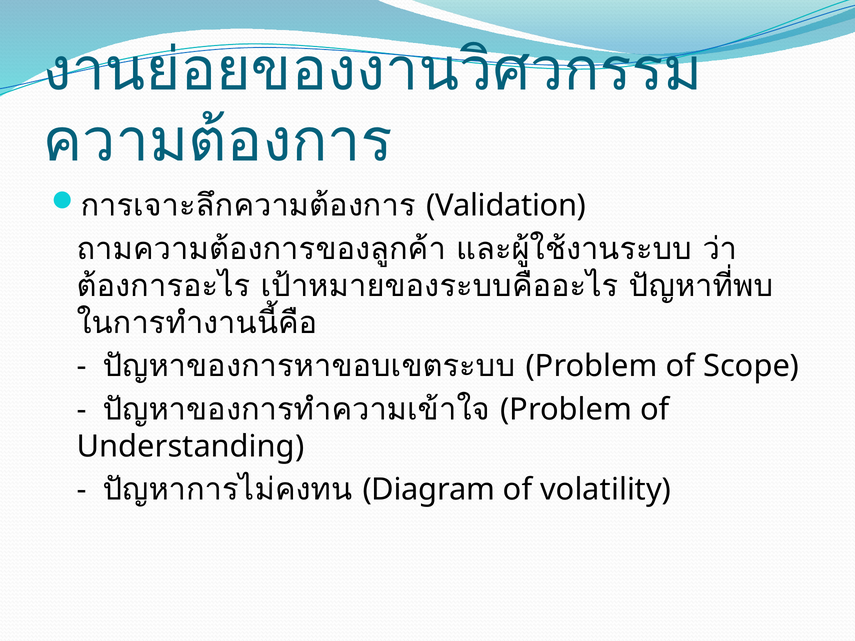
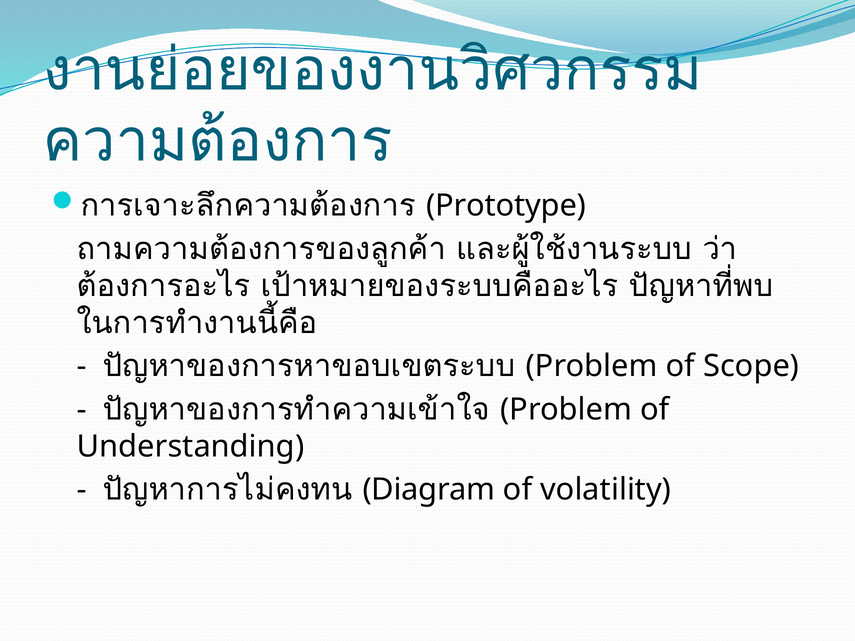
Validation: Validation -> Prototype
